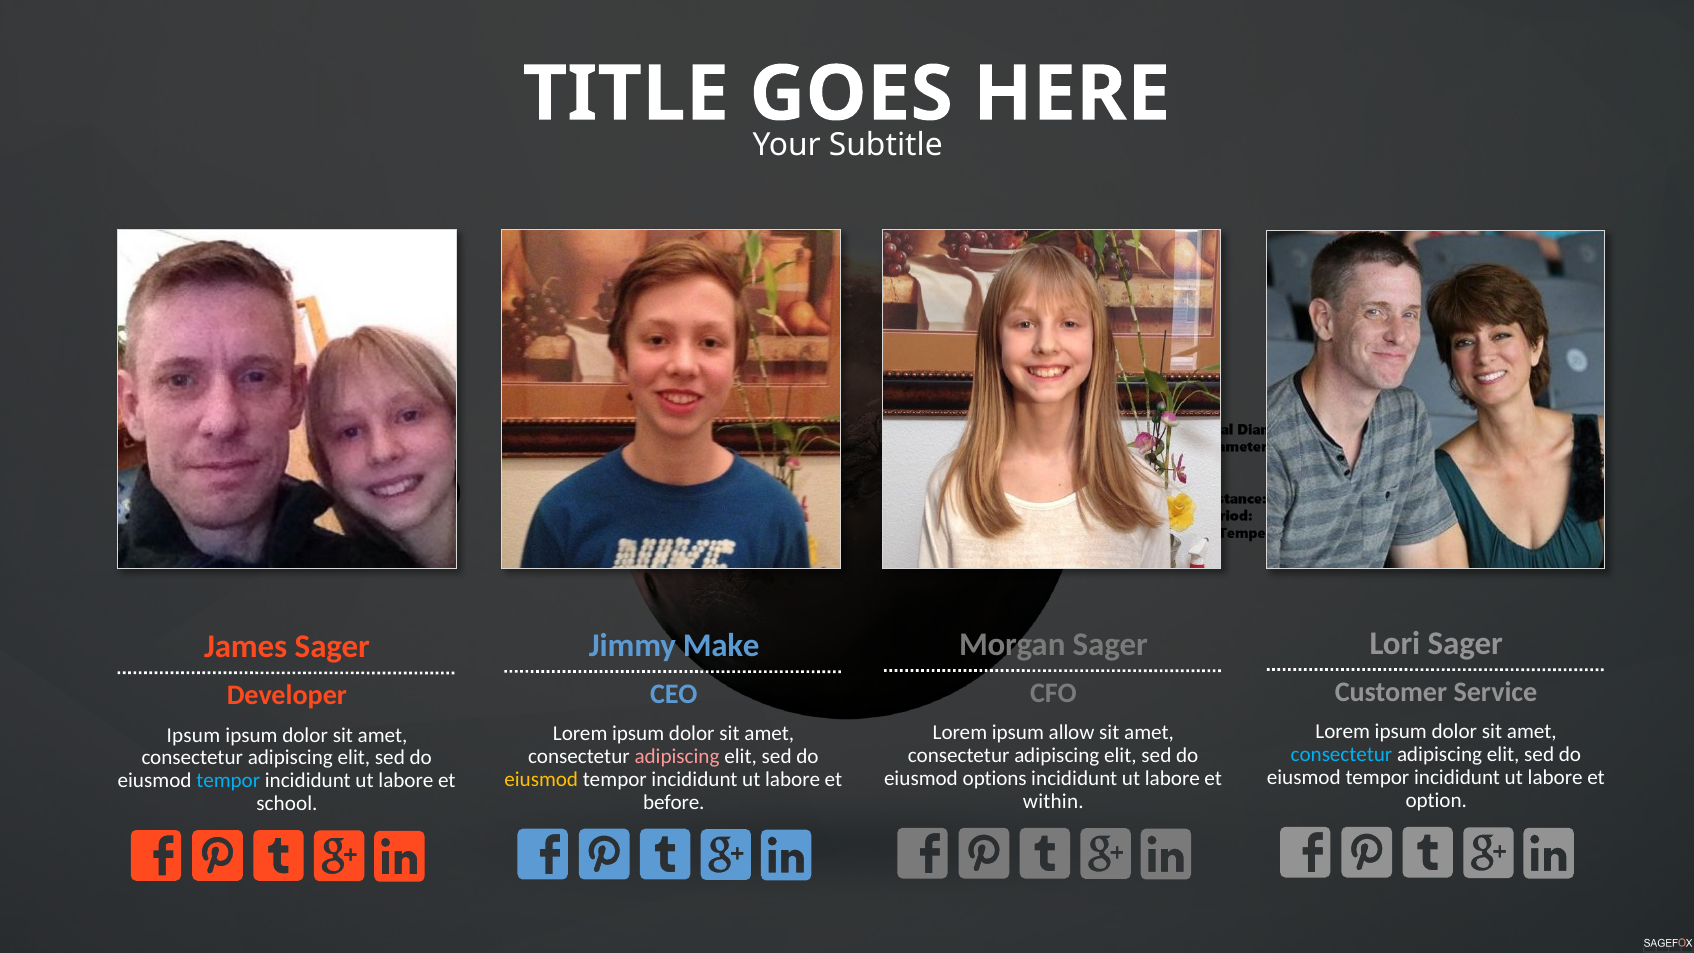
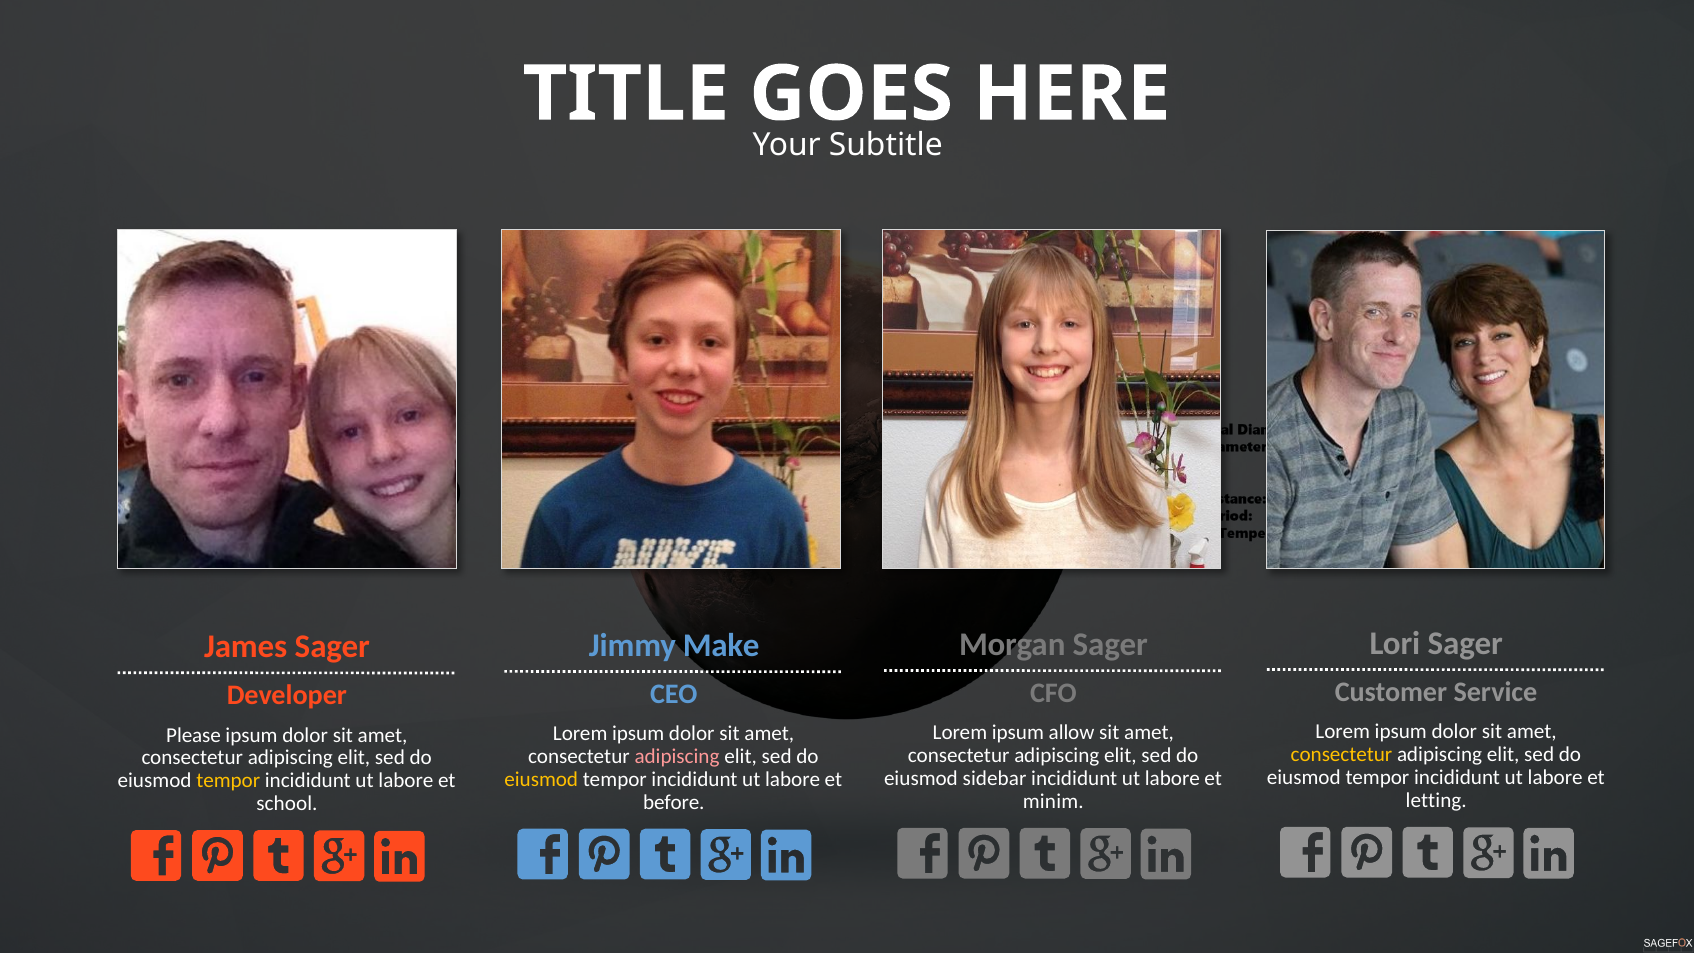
Ipsum at (193, 735): Ipsum -> Please
consectetur at (1341, 755) colour: light blue -> yellow
options: options -> sidebar
tempor at (228, 781) colour: light blue -> yellow
option: option -> letting
within: within -> minim
